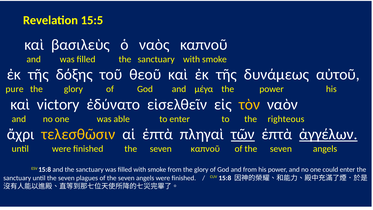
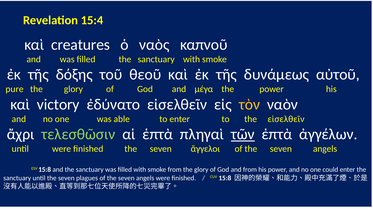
15:5: 15:5 -> 15:4
βασιλεὺς: βασιλεὺς -> creatures
the righteous: righteous -> εἰσελθεῖν
τελεσθῶσιν colour: yellow -> light green
ἀγγέλων underline: present -> none
seven καπνοῦ: καπνοῦ -> ἄγγελοι
